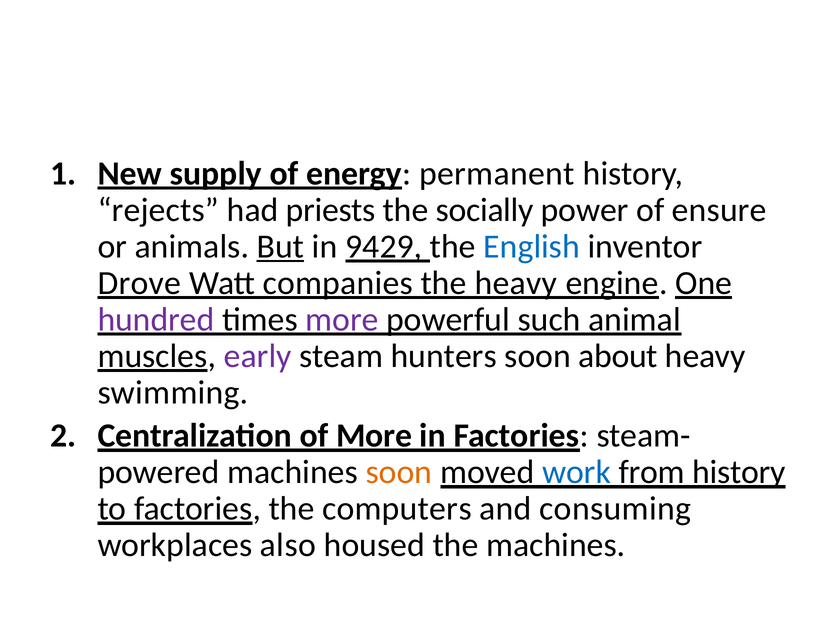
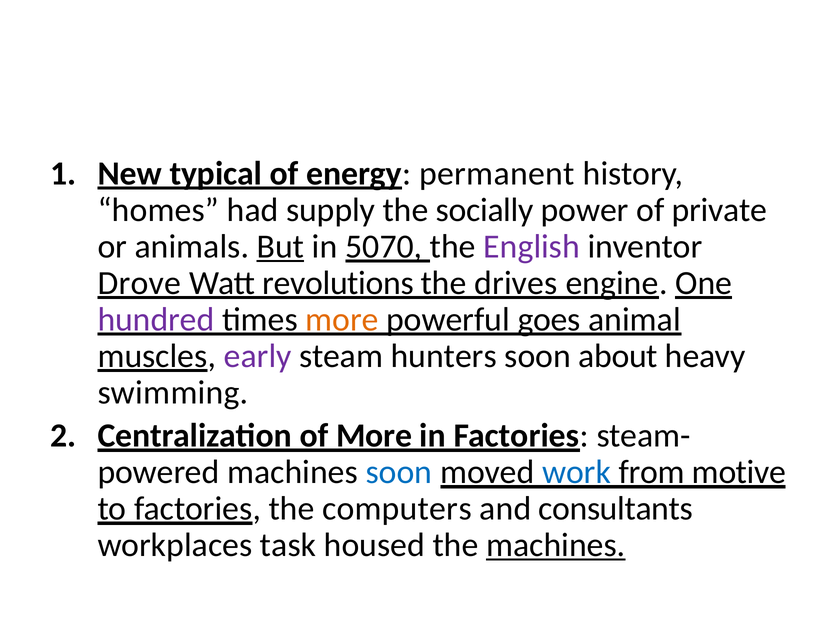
supply: supply -> typical
rejects: rejects -> homes
priests: priests -> supply
ensure: ensure -> private
9429: 9429 -> 5070
English colour: blue -> purple
companies: companies -> revolutions
the heavy: heavy -> drives
more at (342, 320) colour: purple -> orange
such: such -> goes
soon at (399, 472) colour: orange -> blue
from history: history -> motive
consuming: consuming -> consultants
also: also -> task
machines at (556, 545) underline: none -> present
